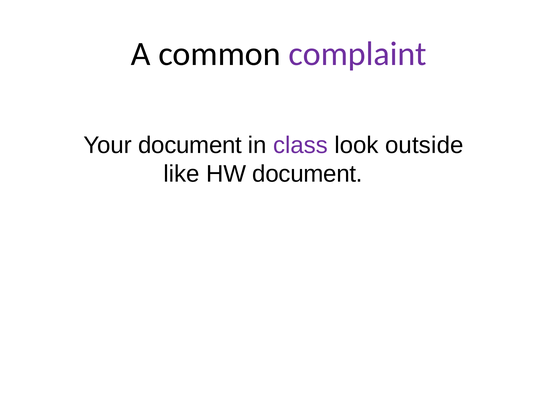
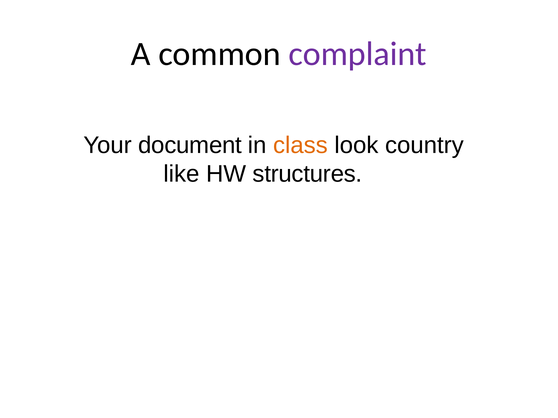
class colour: purple -> orange
outside: outside -> country
HW document: document -> structures
